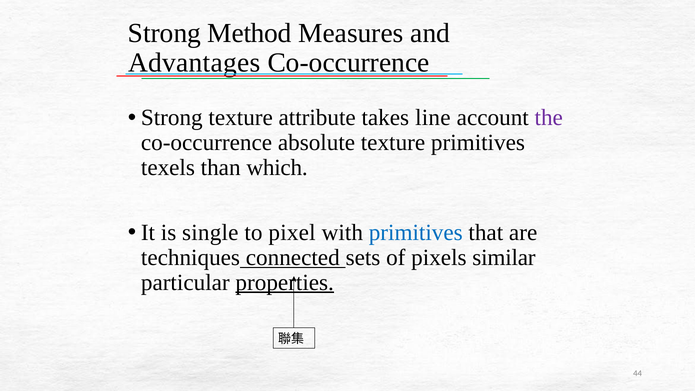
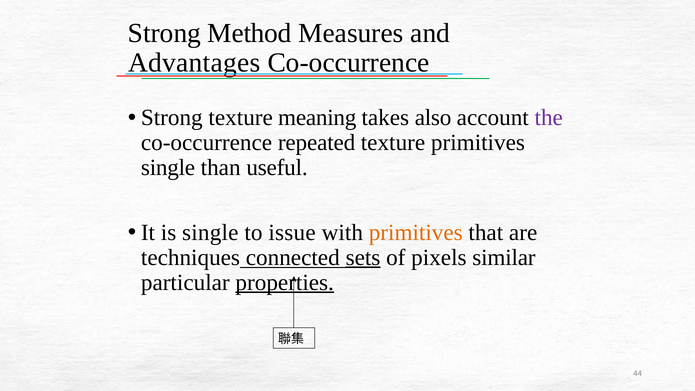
attribute: attribute -> meaning
line: line -> also
absolute: absolute -> repeated
texels at (168, 168): texels -> single
which: which -> useful
pixel: pixel -> issue
primitives at (416, 232) colour: blue -> orange
sets underline: none -> present
